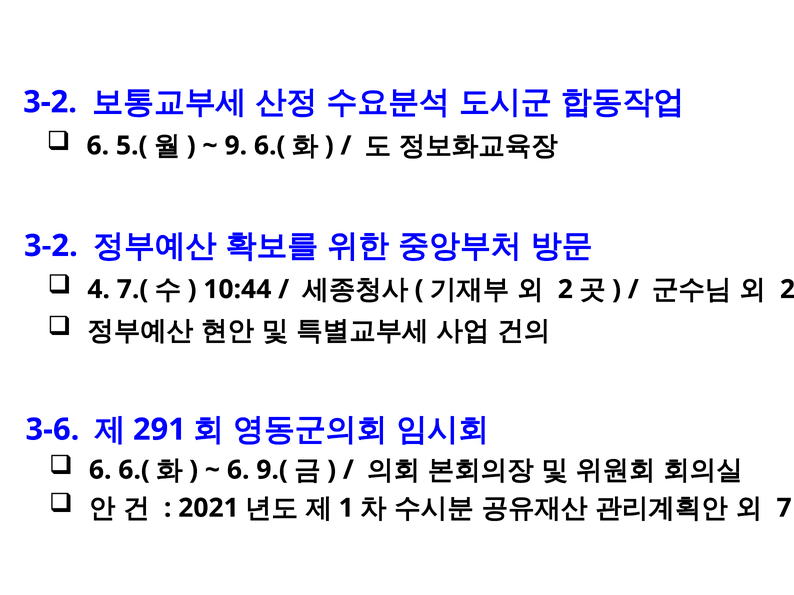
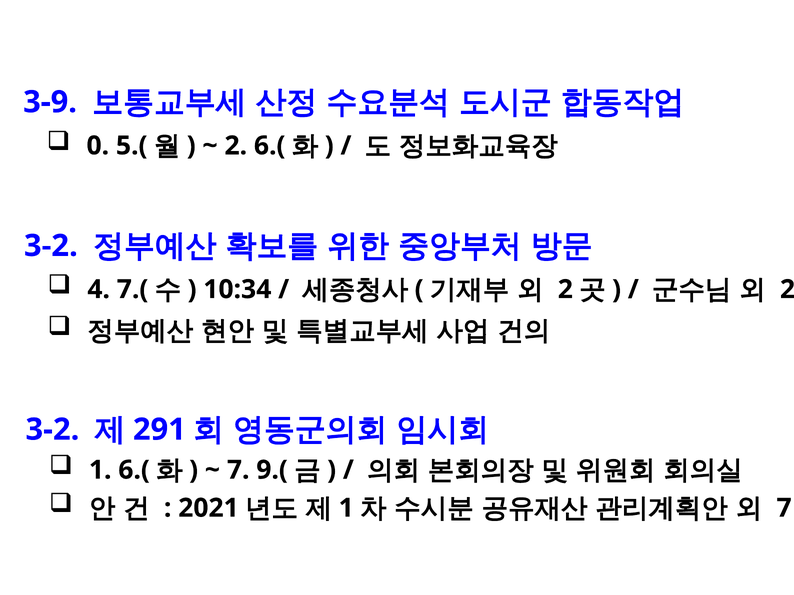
3-2 at (50, 102): 3-2 -> 3-9
6 at (98, 146): 6 -> 0
9 at (236, 146): 9 -> 2
10:44: 10:44 -> 10:34
3-6 at (52, 430): 3-6 -> 3-2
6 at (100, 470): 6 -> 1
6 at (238, 470): 6 -> 7
